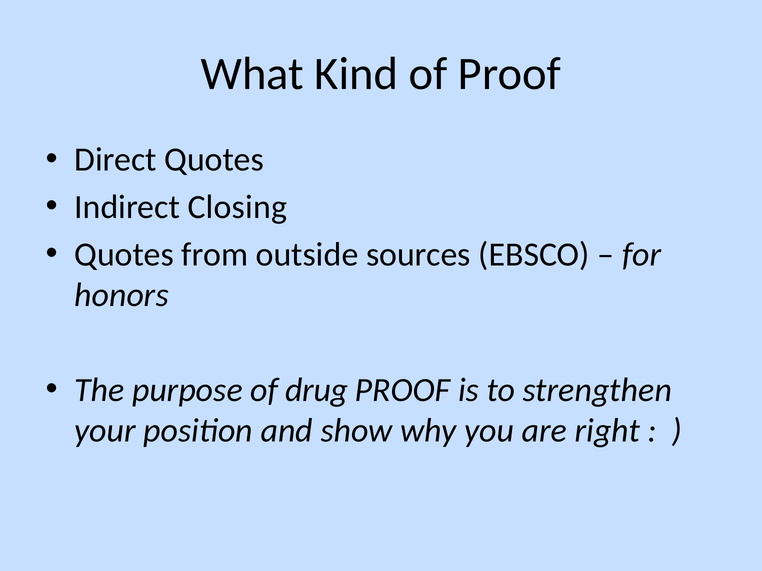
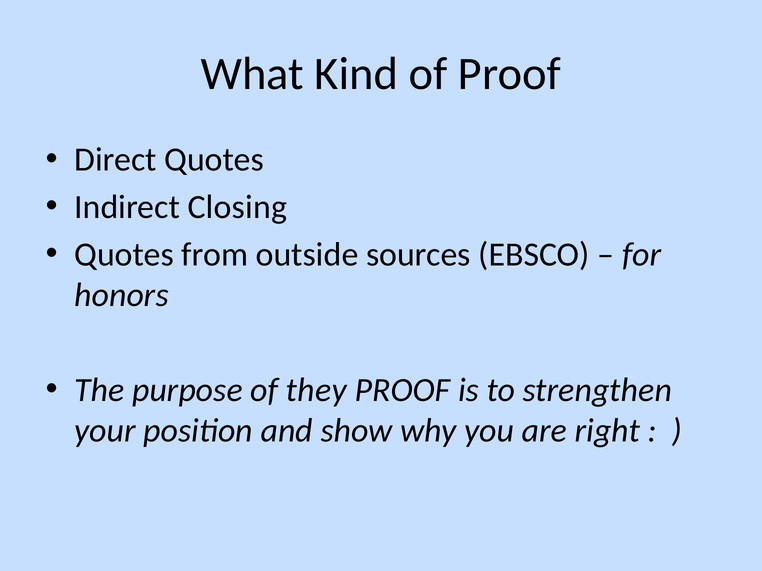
drug: drug -> they
